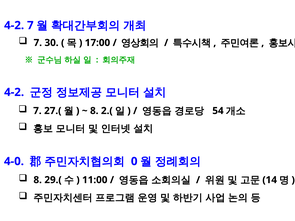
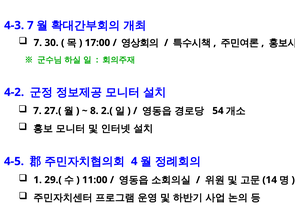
4-2 at (14, 25): 4-2 -> 4-3
4-0: 4-0 -> 4-5
0: 0 -> 4
8 at (38, 180): 8 -> 1
